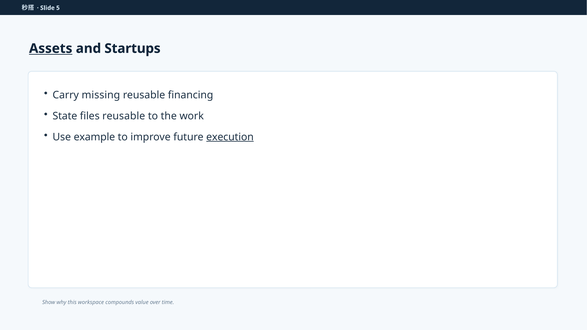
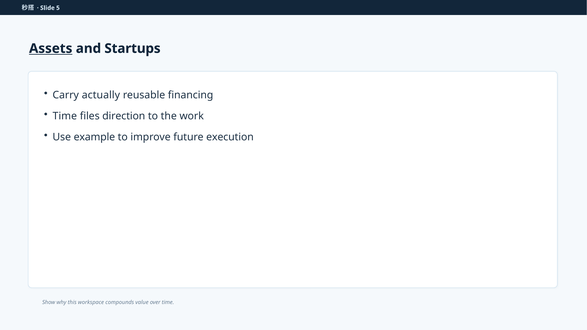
missing: missing -> actually
State at (65, 116): State -> Time
files reusable: reusable -> direction
execution underline: present -> none
